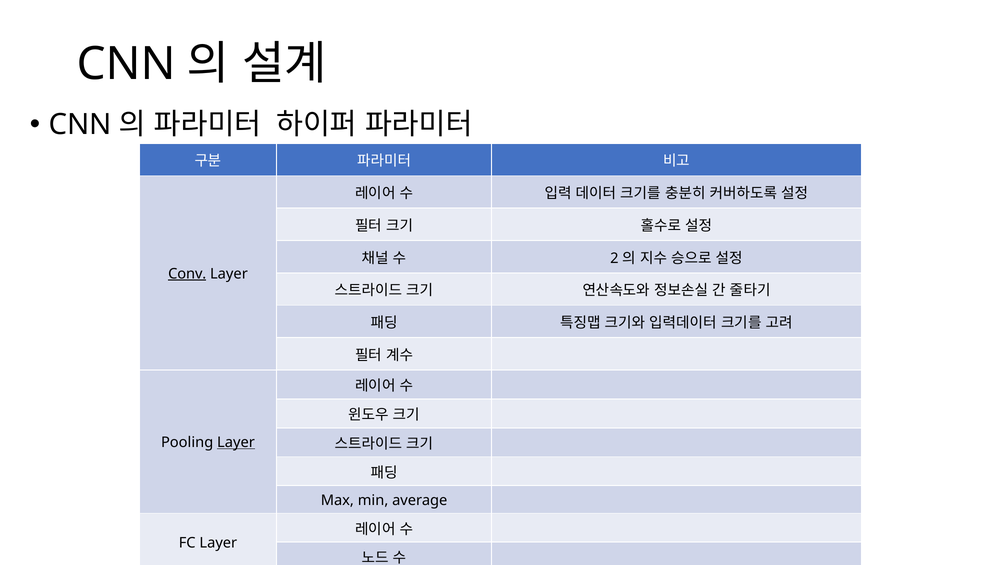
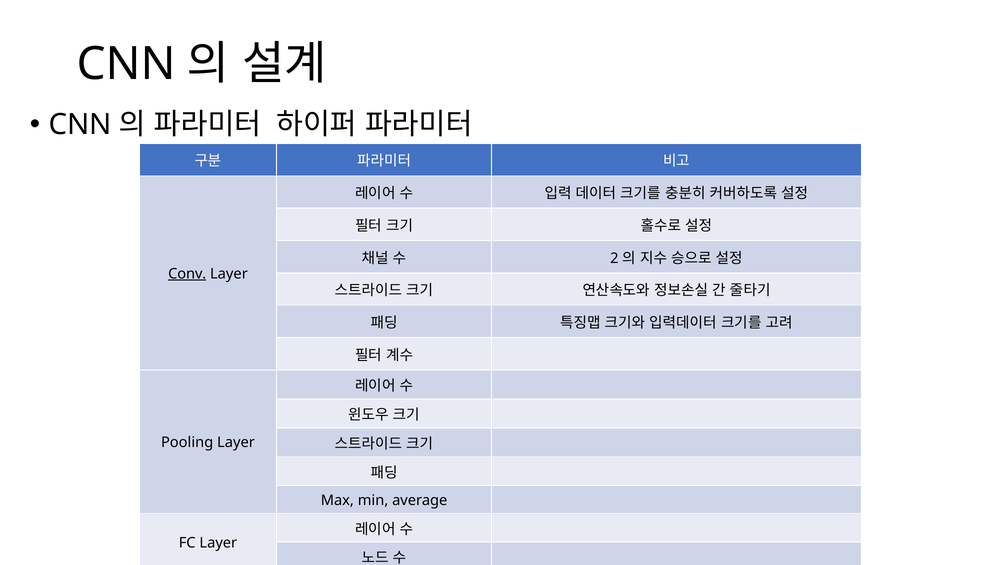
Layer at (236, 443) underline: present -> none
